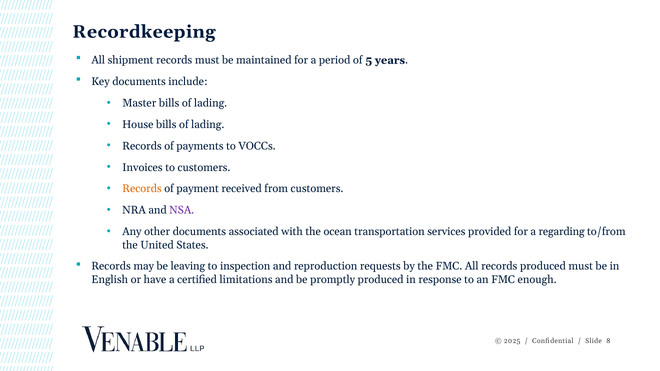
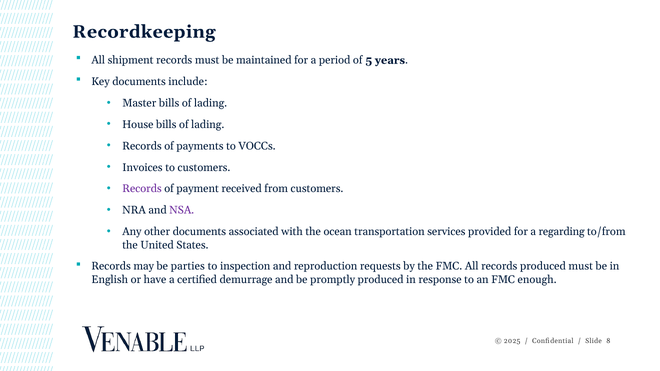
Records at (142, 189) colour: orange -> purple
leaving: leaving -> parties
limitations: limitations -> demurrage
